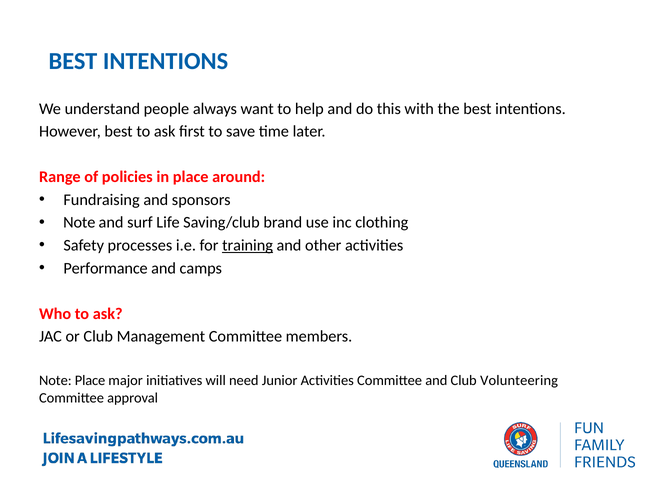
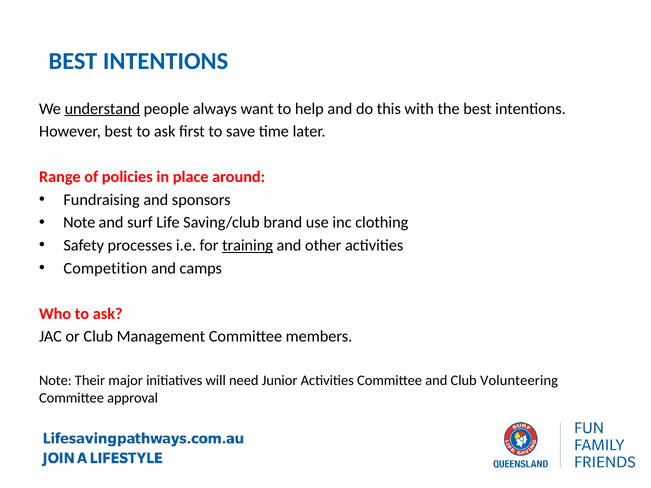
understand underline: none -> present
Performance: Performance -> Competition
Note Place: Place -> Their
